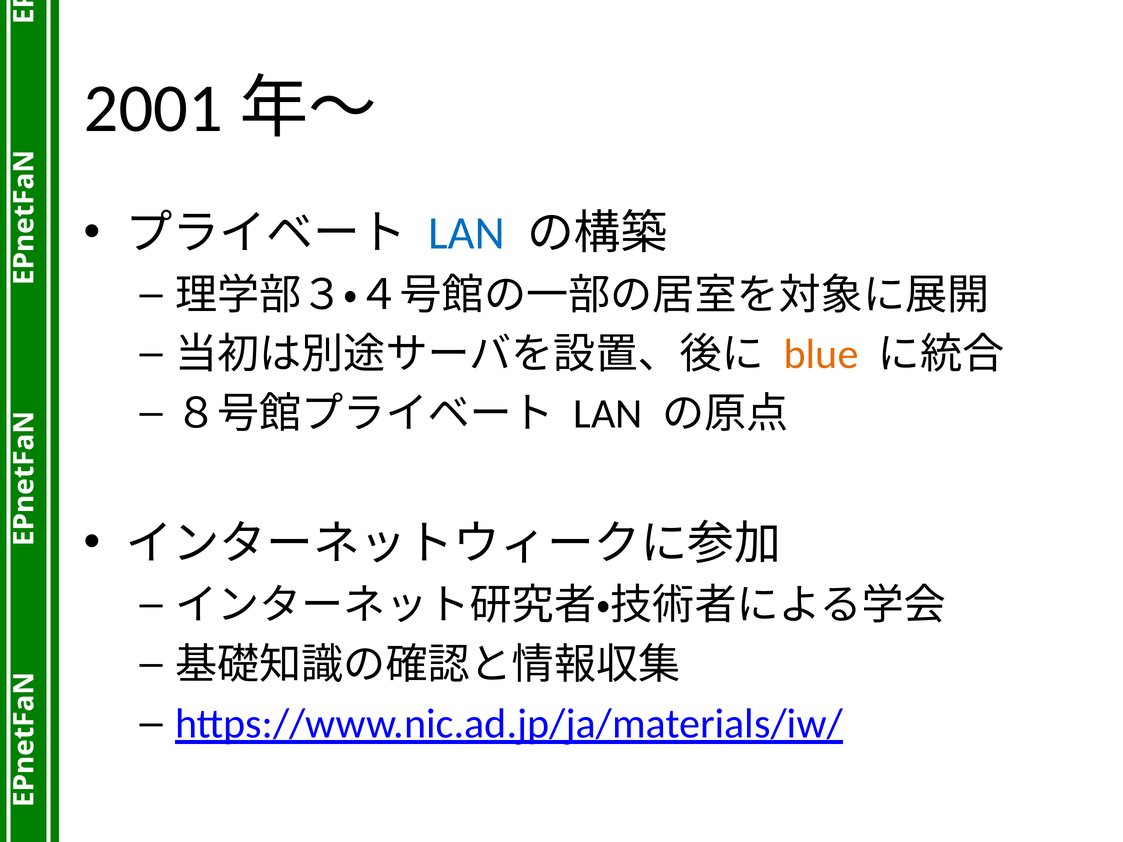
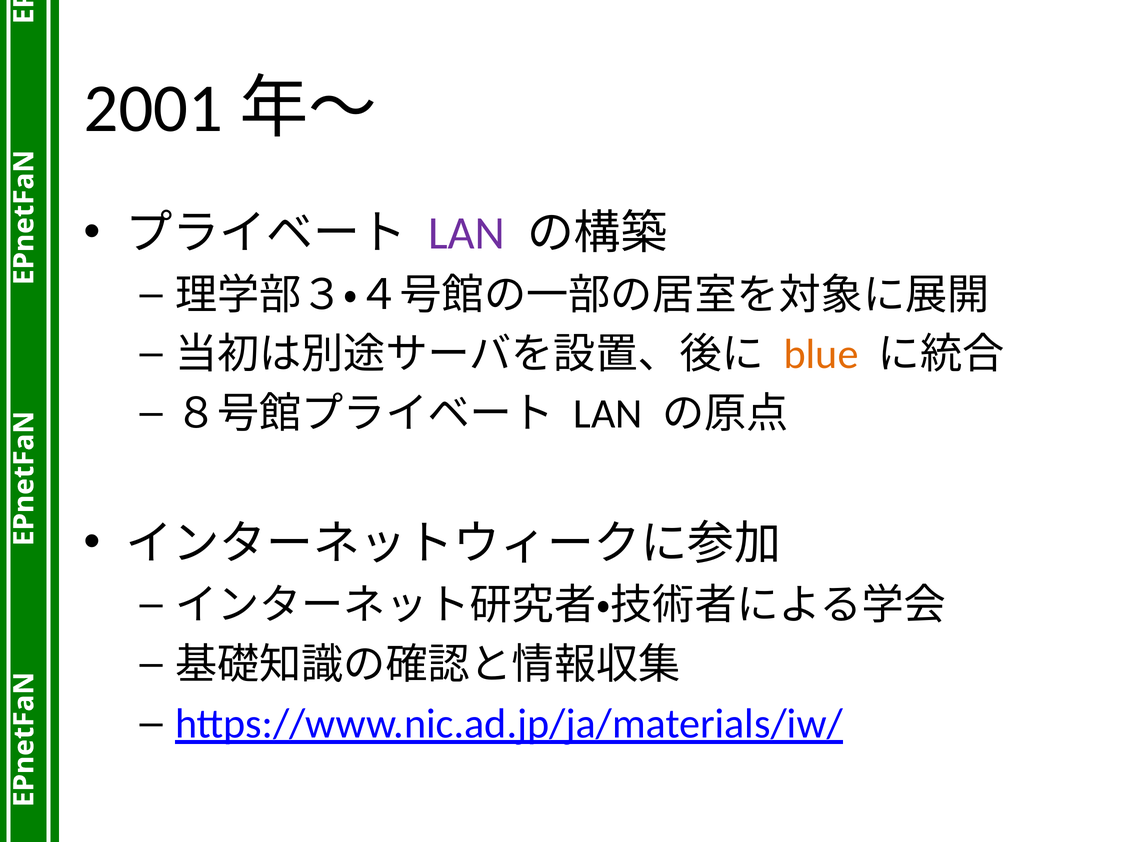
LAN at (467, 233) colour: blue -> purple
